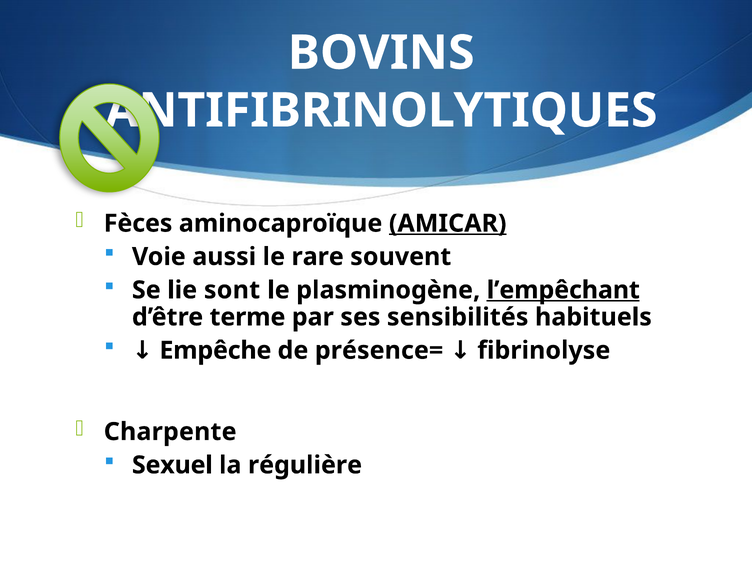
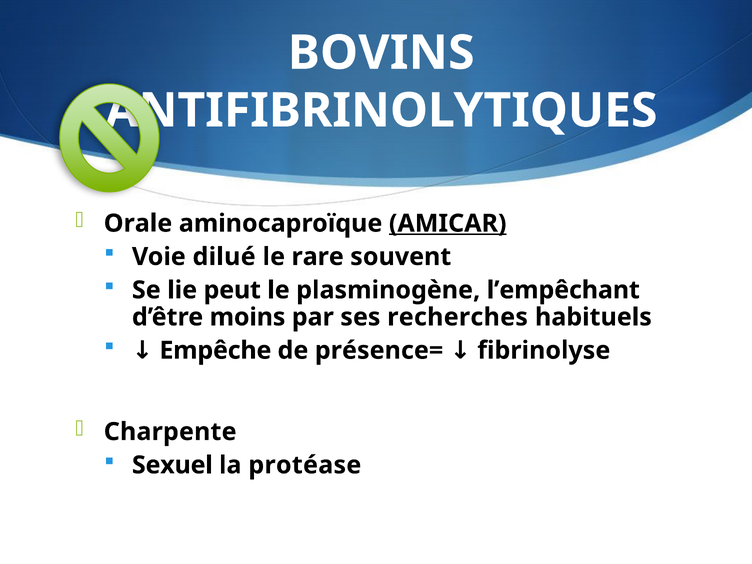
Fèces: Fèces -> Orale
aussi: aussi -> dilué
sont: sont -> peut
l’empêchant underline: present -> none
terme: terme -> moins
sensibilités: sensibilités -> recherches
régulière: régulière -> protéase
